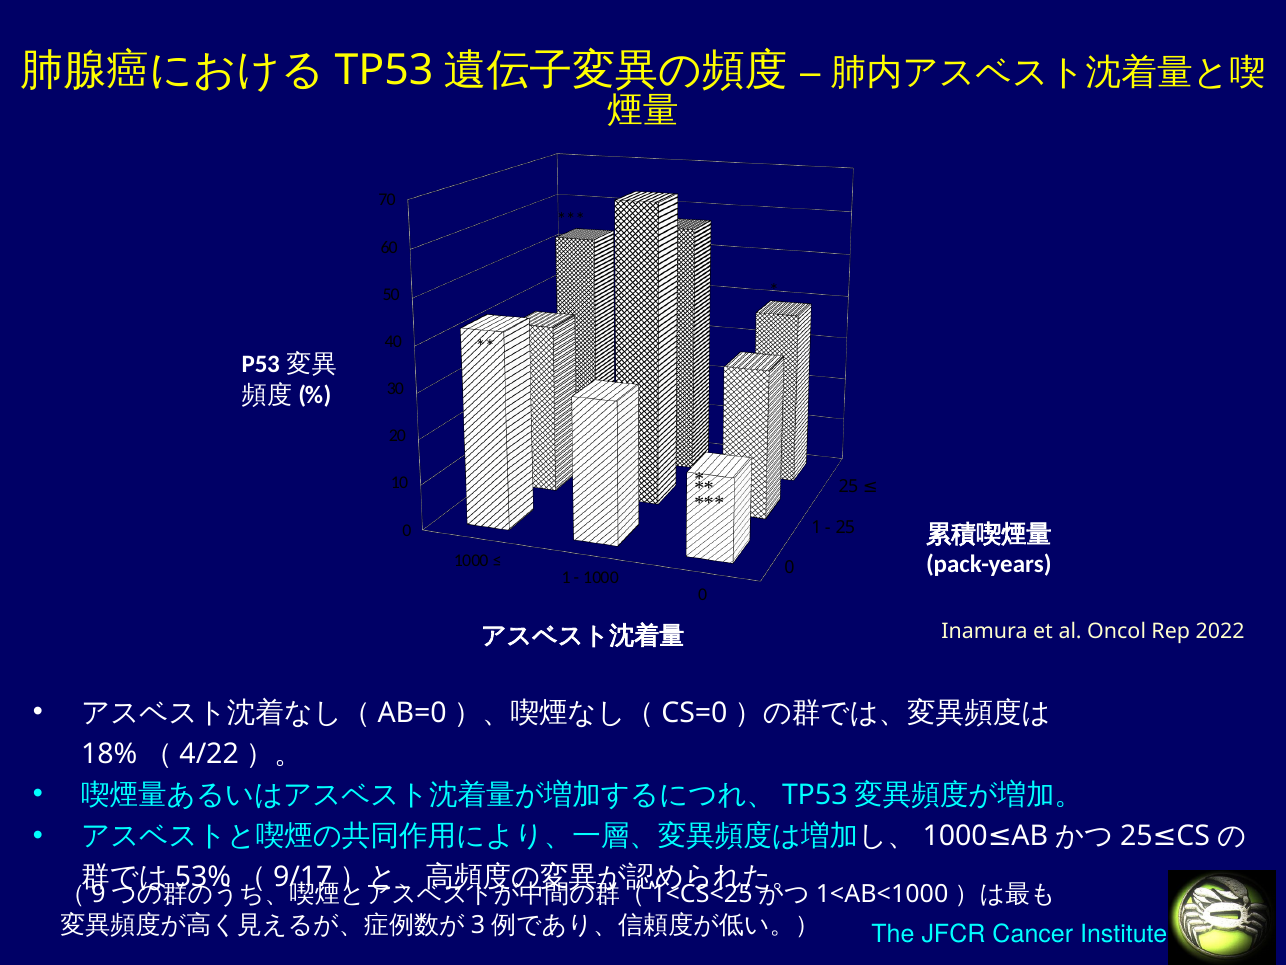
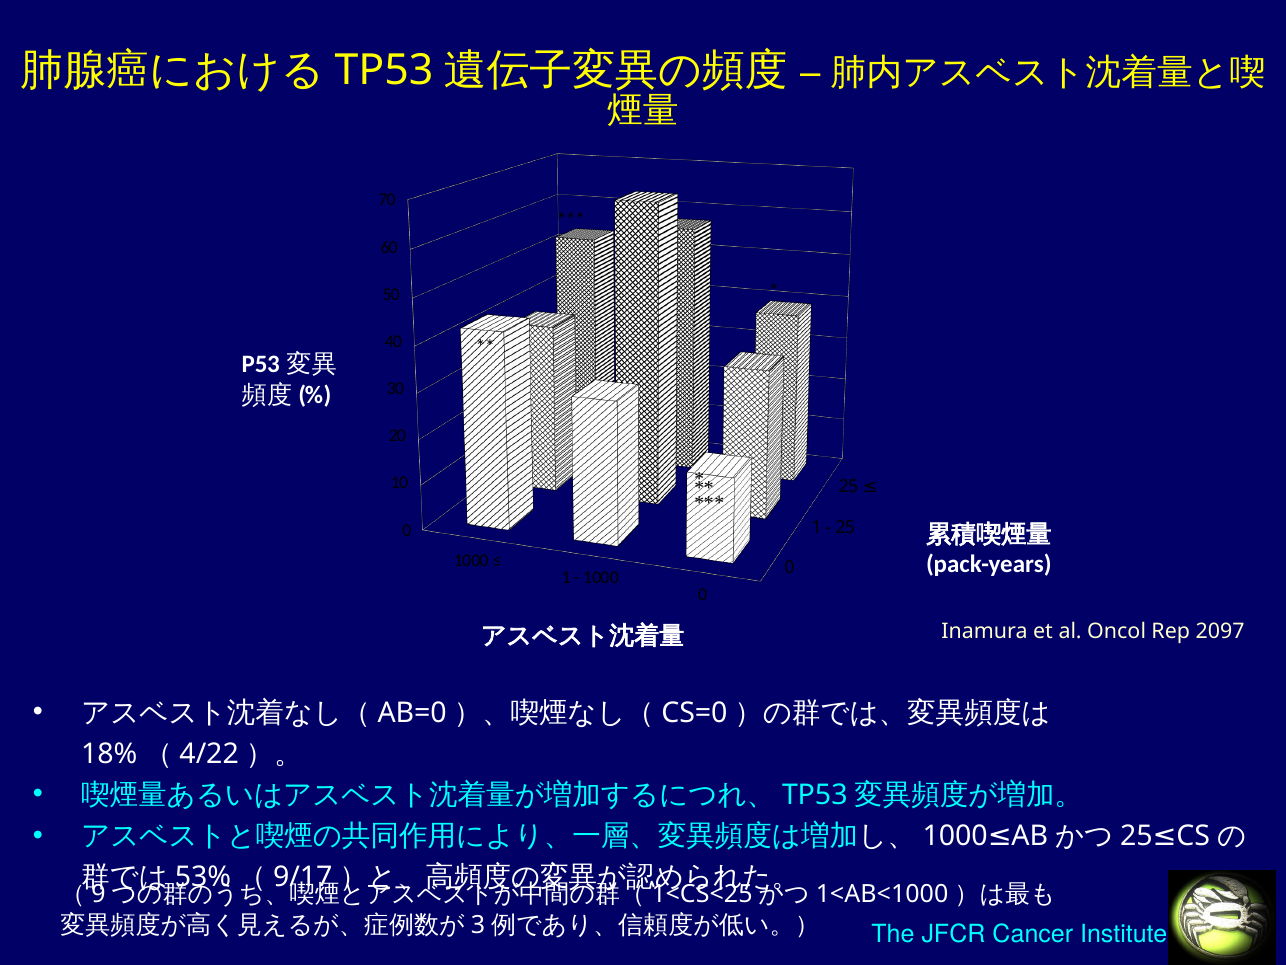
2022: 2022 -> 2097
